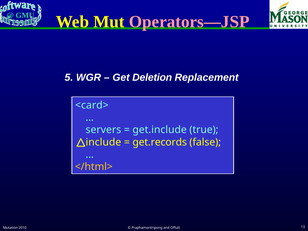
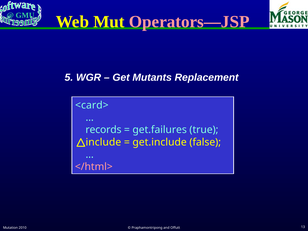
Deletion: Deletion -> Mutants
servers: servers -> records
get.include: get.include -> get.failures
get.records: get.records -> get.include
</html> colour: yellow -> pink
